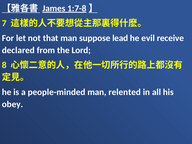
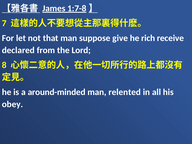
lead: lead -> give
evil: evil -> rich
people-minded: people-minded -> around-minded
